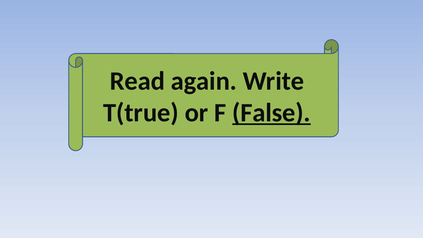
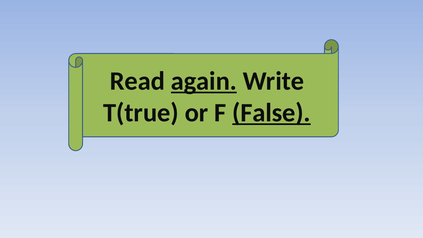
again underline: none -> present
